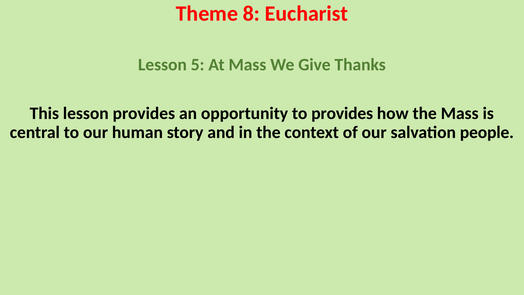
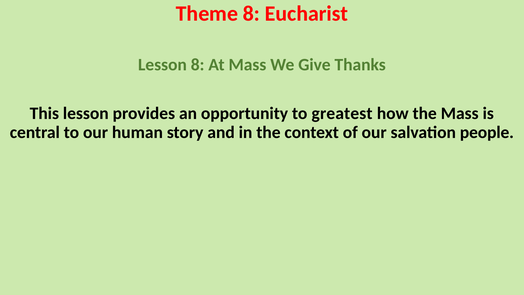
Lesson 5: 5 -> 8
to provides: provides -> greatest
